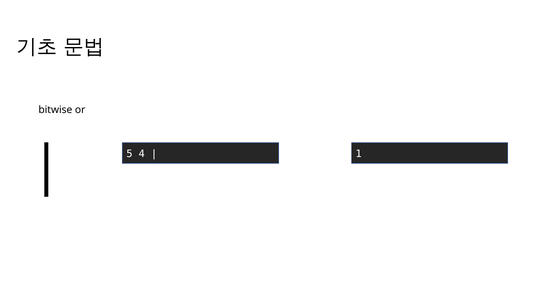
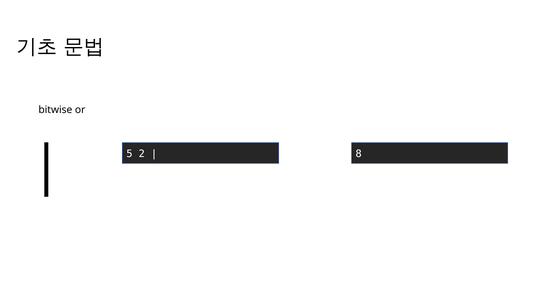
4: 4 -> 2
1: 1 -> 8
